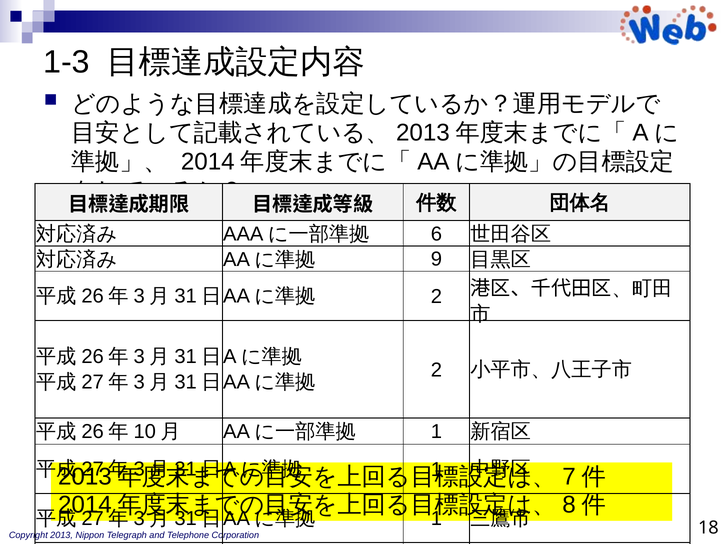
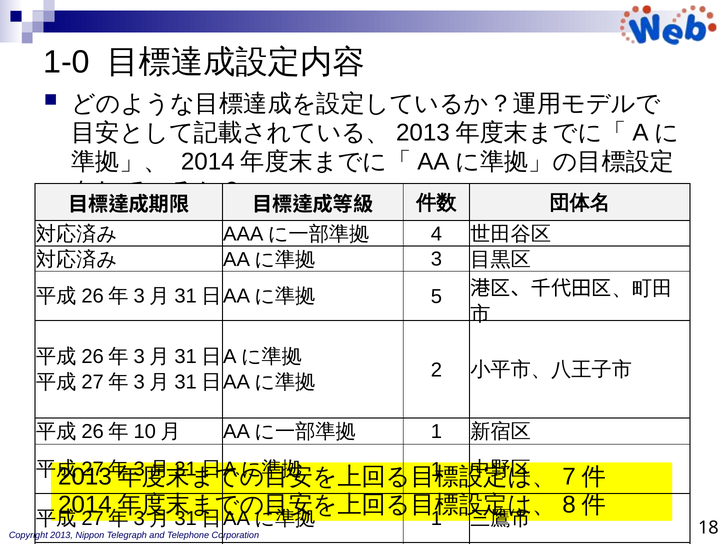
1-3: 1-3 -> 1-0
6: 6 -> 4
9: 9 -> 3
2 at (436, 297): 2 -> 5
